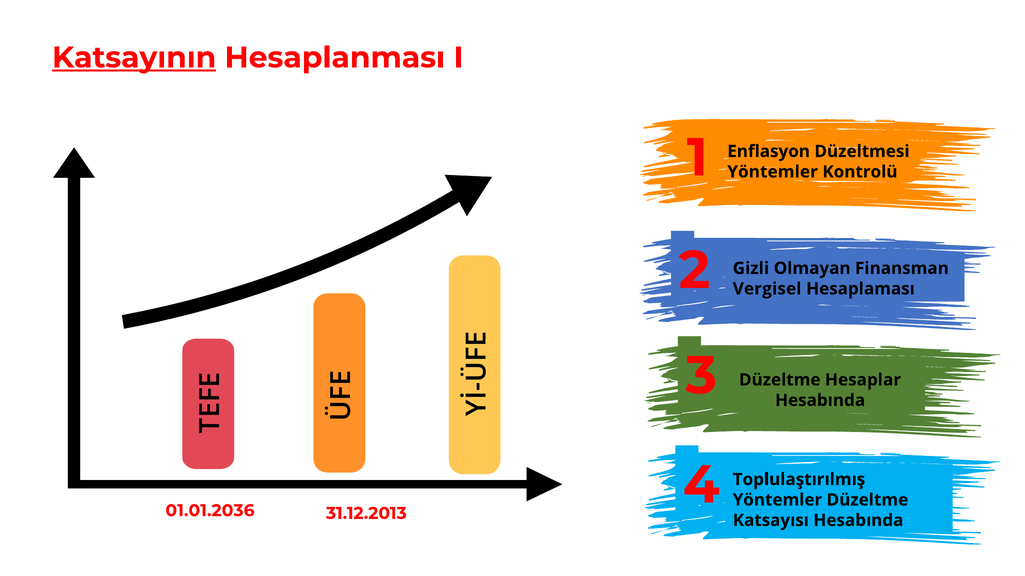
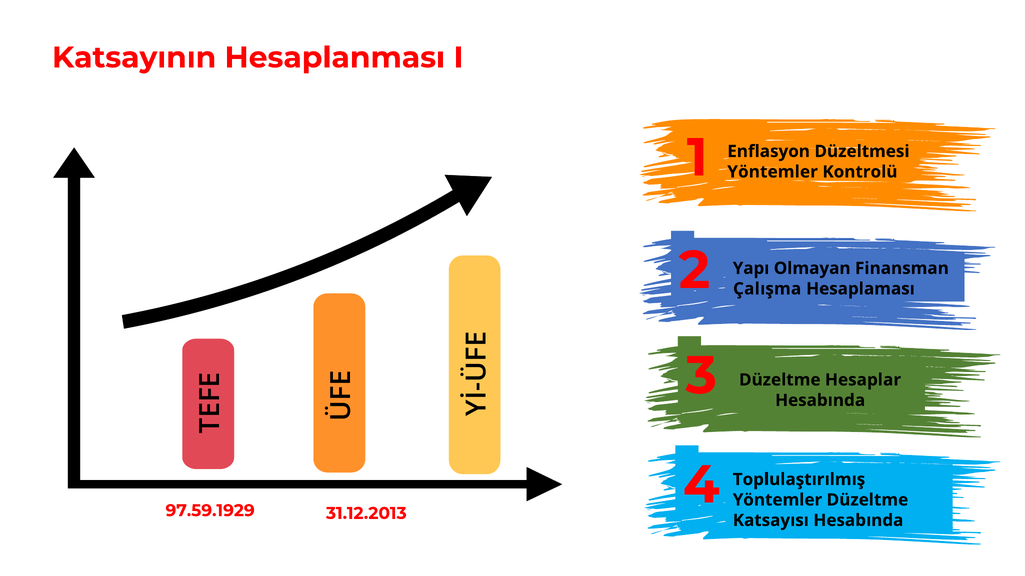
Katsayının underline: present -> none
Gizli: Gizli -> Yapı
Vergisel: Vergisel -> Çalışma
01.01.2036: 01.01.2036 -> 97.59.1929
